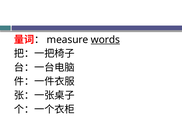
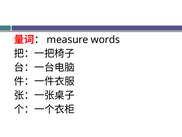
words underline: present -> none
